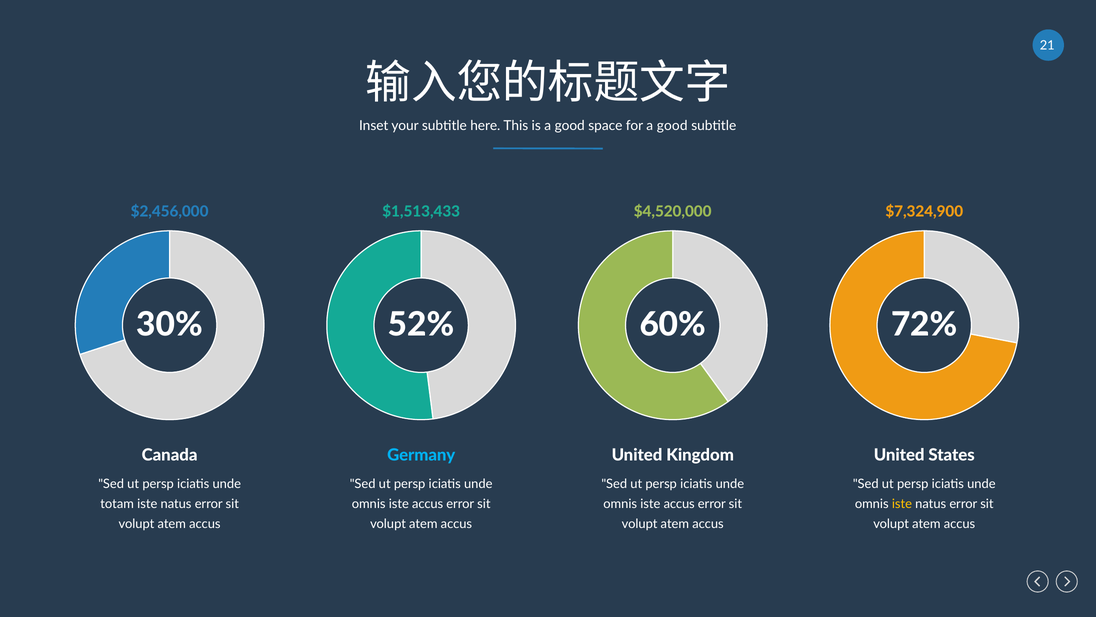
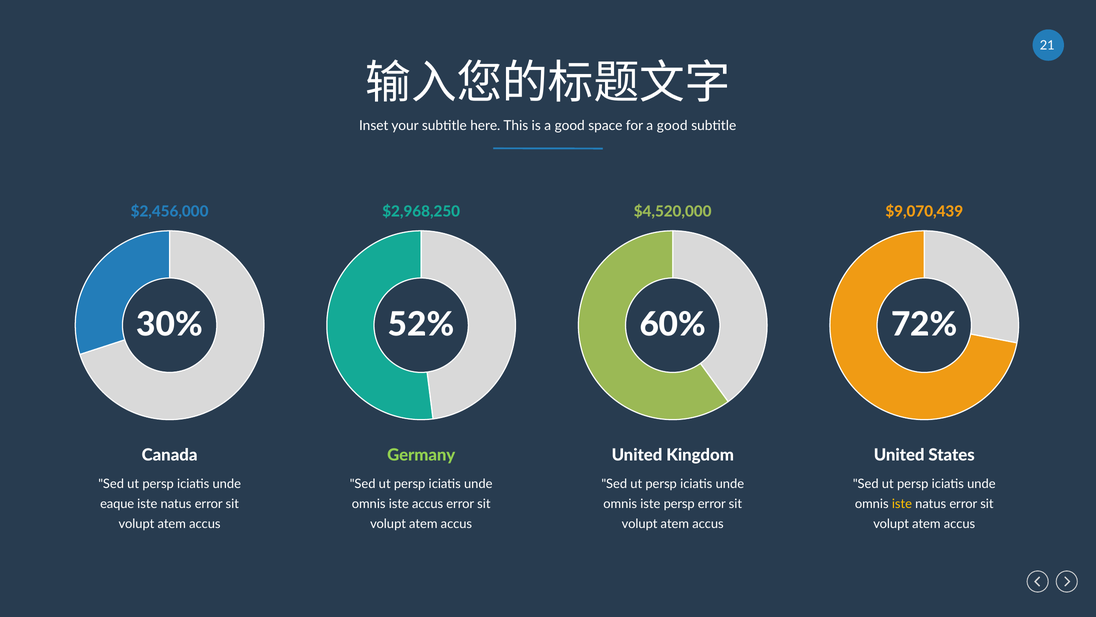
$1,513,433: $1,513,433 -> $2,968,250
$7,324,900: $7,324,900 -> $9,070,439
Germany colour: light blue -> light green
totam: totam -> eaque
accus at (679, 504): accus -> persp
